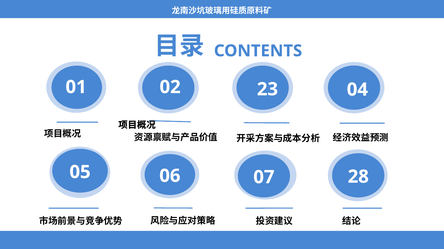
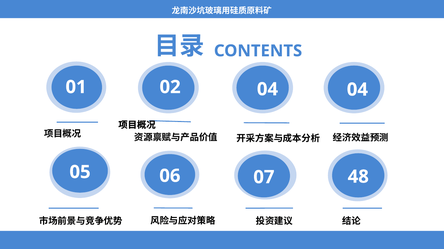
02 23: 23 -> 04
28: 28 -> 48
